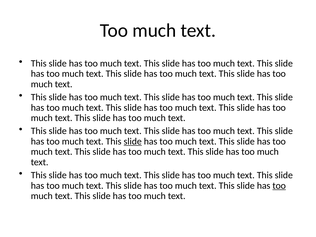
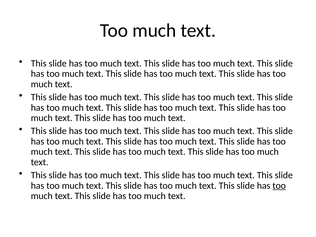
slide at (133, 141) underline: present -> none
